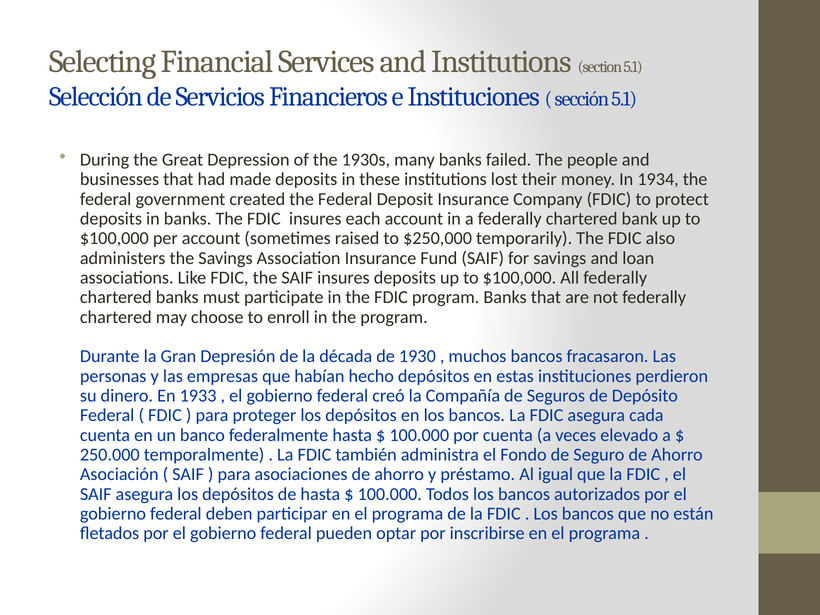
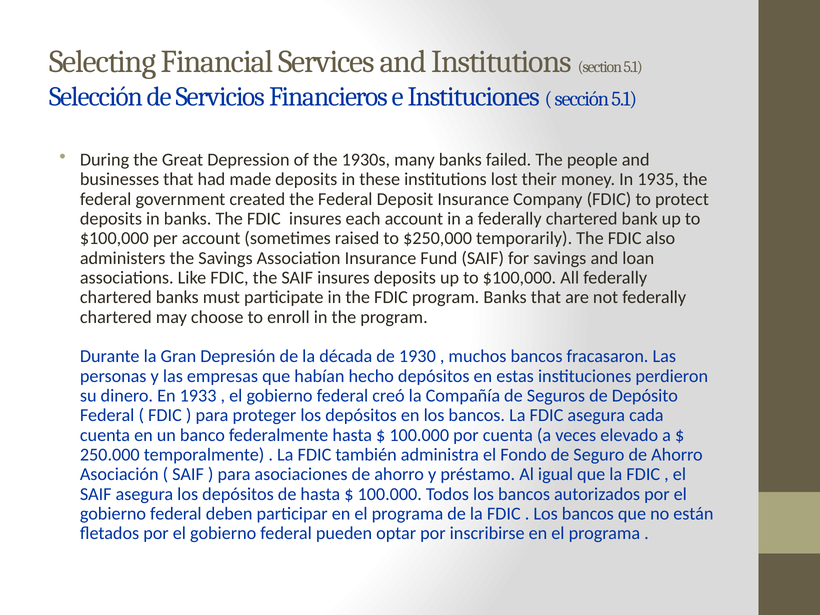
1934: 1934 -> 1935
